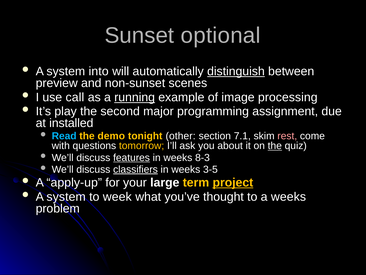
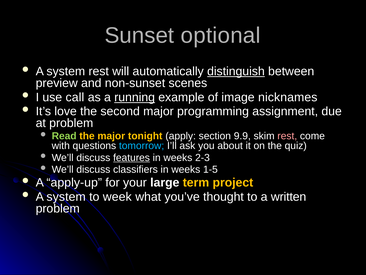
system into: into -> rest
processing: processing -> nicknames
play: play -> love
at installed: installed -> problem
Read colour: light blue -> light green
the demo: demo -> major
other: other -> apply
7.1: 7.1 -> 9.9
tomorrow colour: yellow -> light blue
the at (275, 146) underline: present -> none
8-3: 8-3 -> 2-3
classifiers underline: present -> none
3-5: 3-5 -> 1-5
project underline: present -> none
a weeks: weeks -> written
